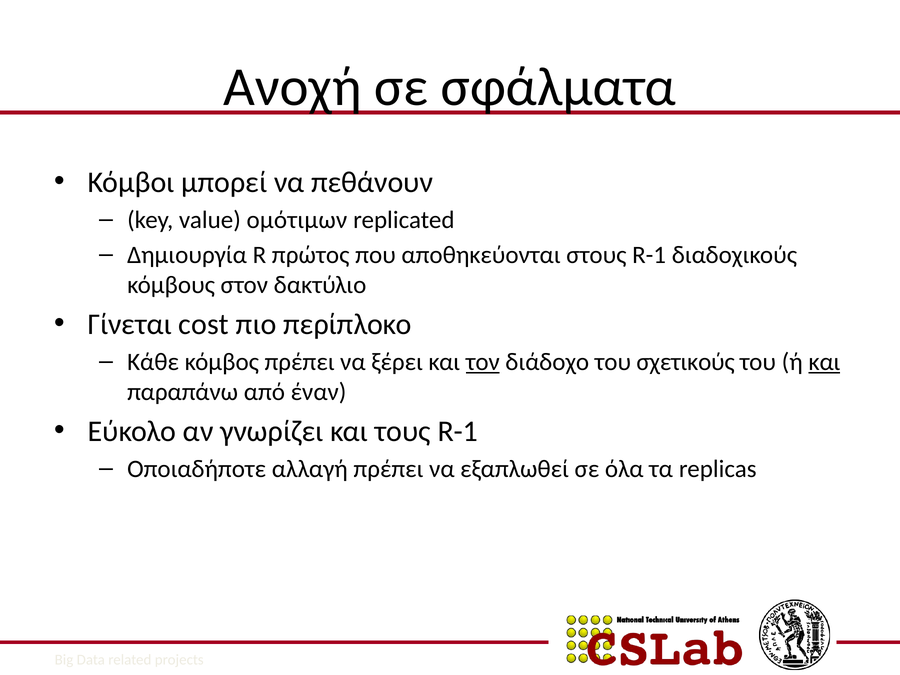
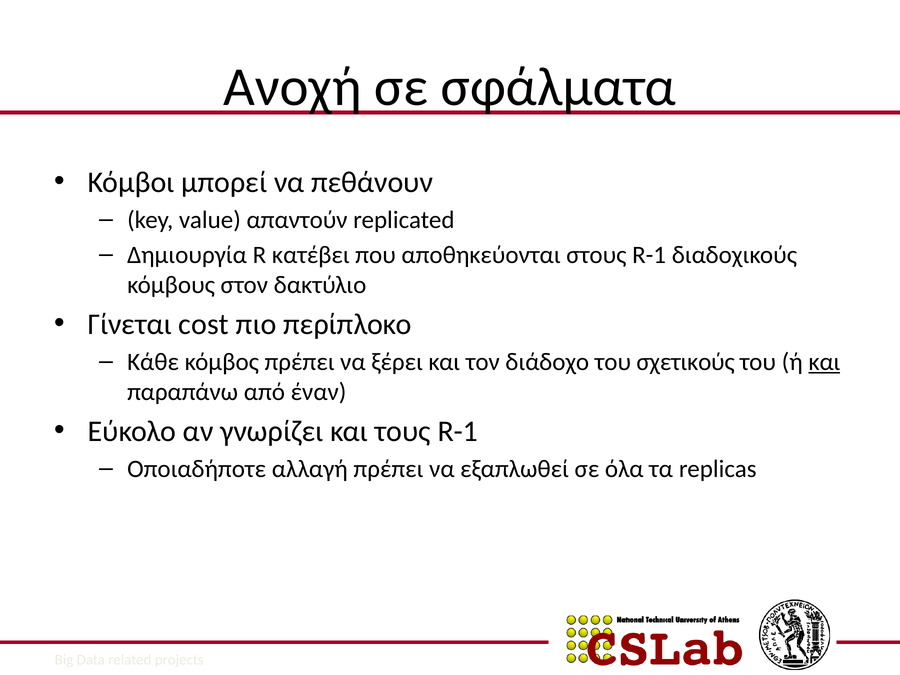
ομότιμων: ομότιμων -> απαντούν
πρώτος: πρώτος -> κατέβει
τον underline: present -> none
